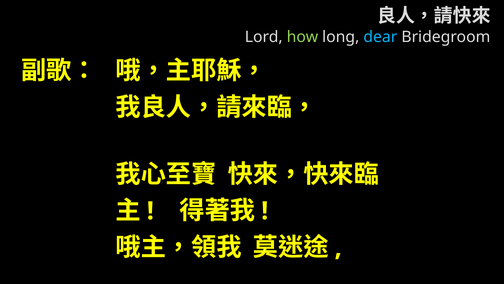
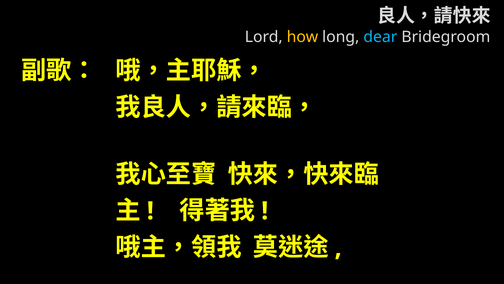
how colour: light green -> yellow
